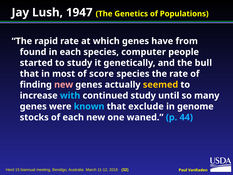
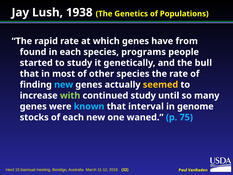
1947: 1947 -> 1938
computer: computer -> programs
score: score -> other
new at (64, 85) colour: pink -> light blue
with colour: light blue -> light green
exclude: exclude -> interval
44: 44 -> 75
